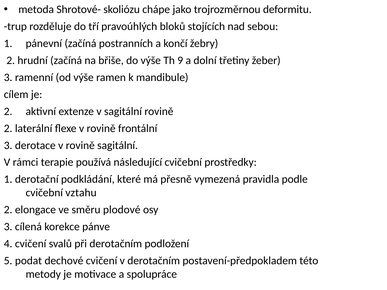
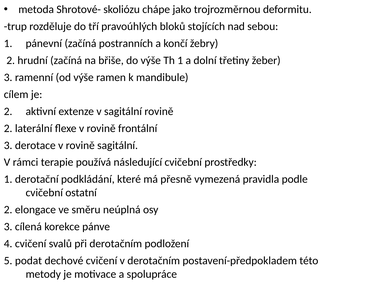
Th 9: 9 -> 1
vztahu: vztahu -> ostatní
plodové: plodové -> neúplná
